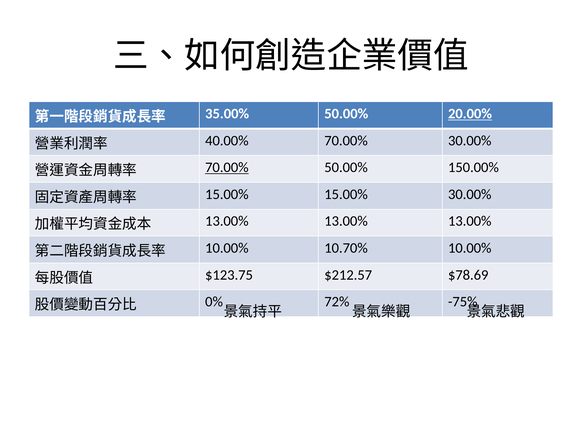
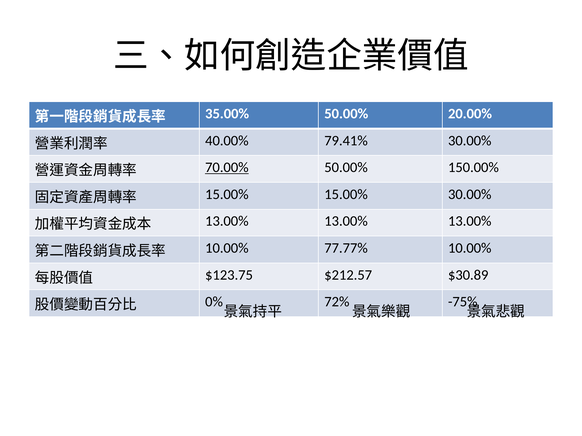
20.00% underline: present -> none
40.00% 70.00%: 70.00% -> 79.41%
10.70%: 10.70% -> 77.77%
$78.69: $78.69 -> $30.89
